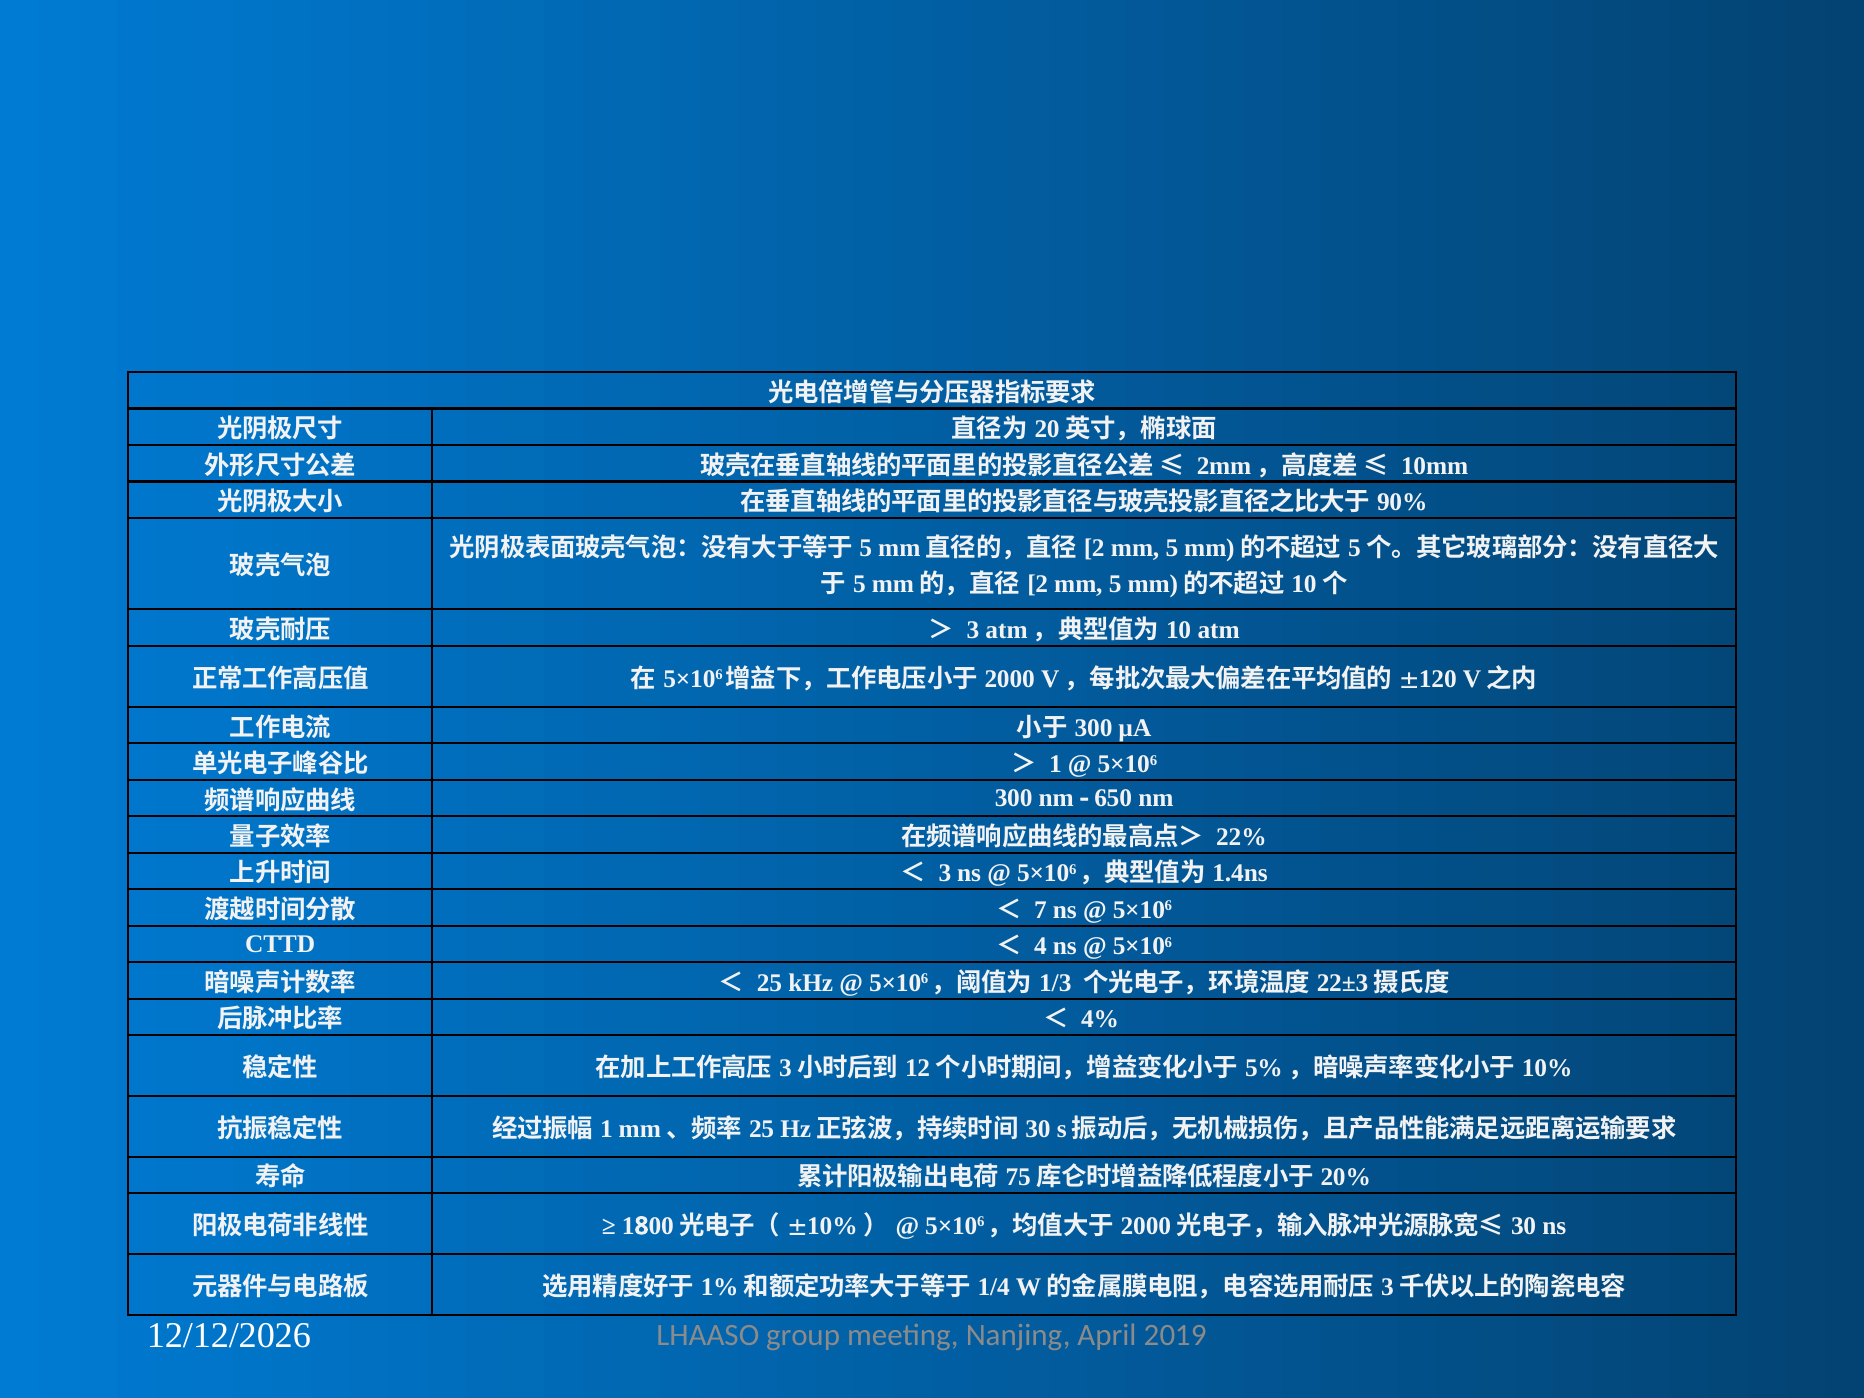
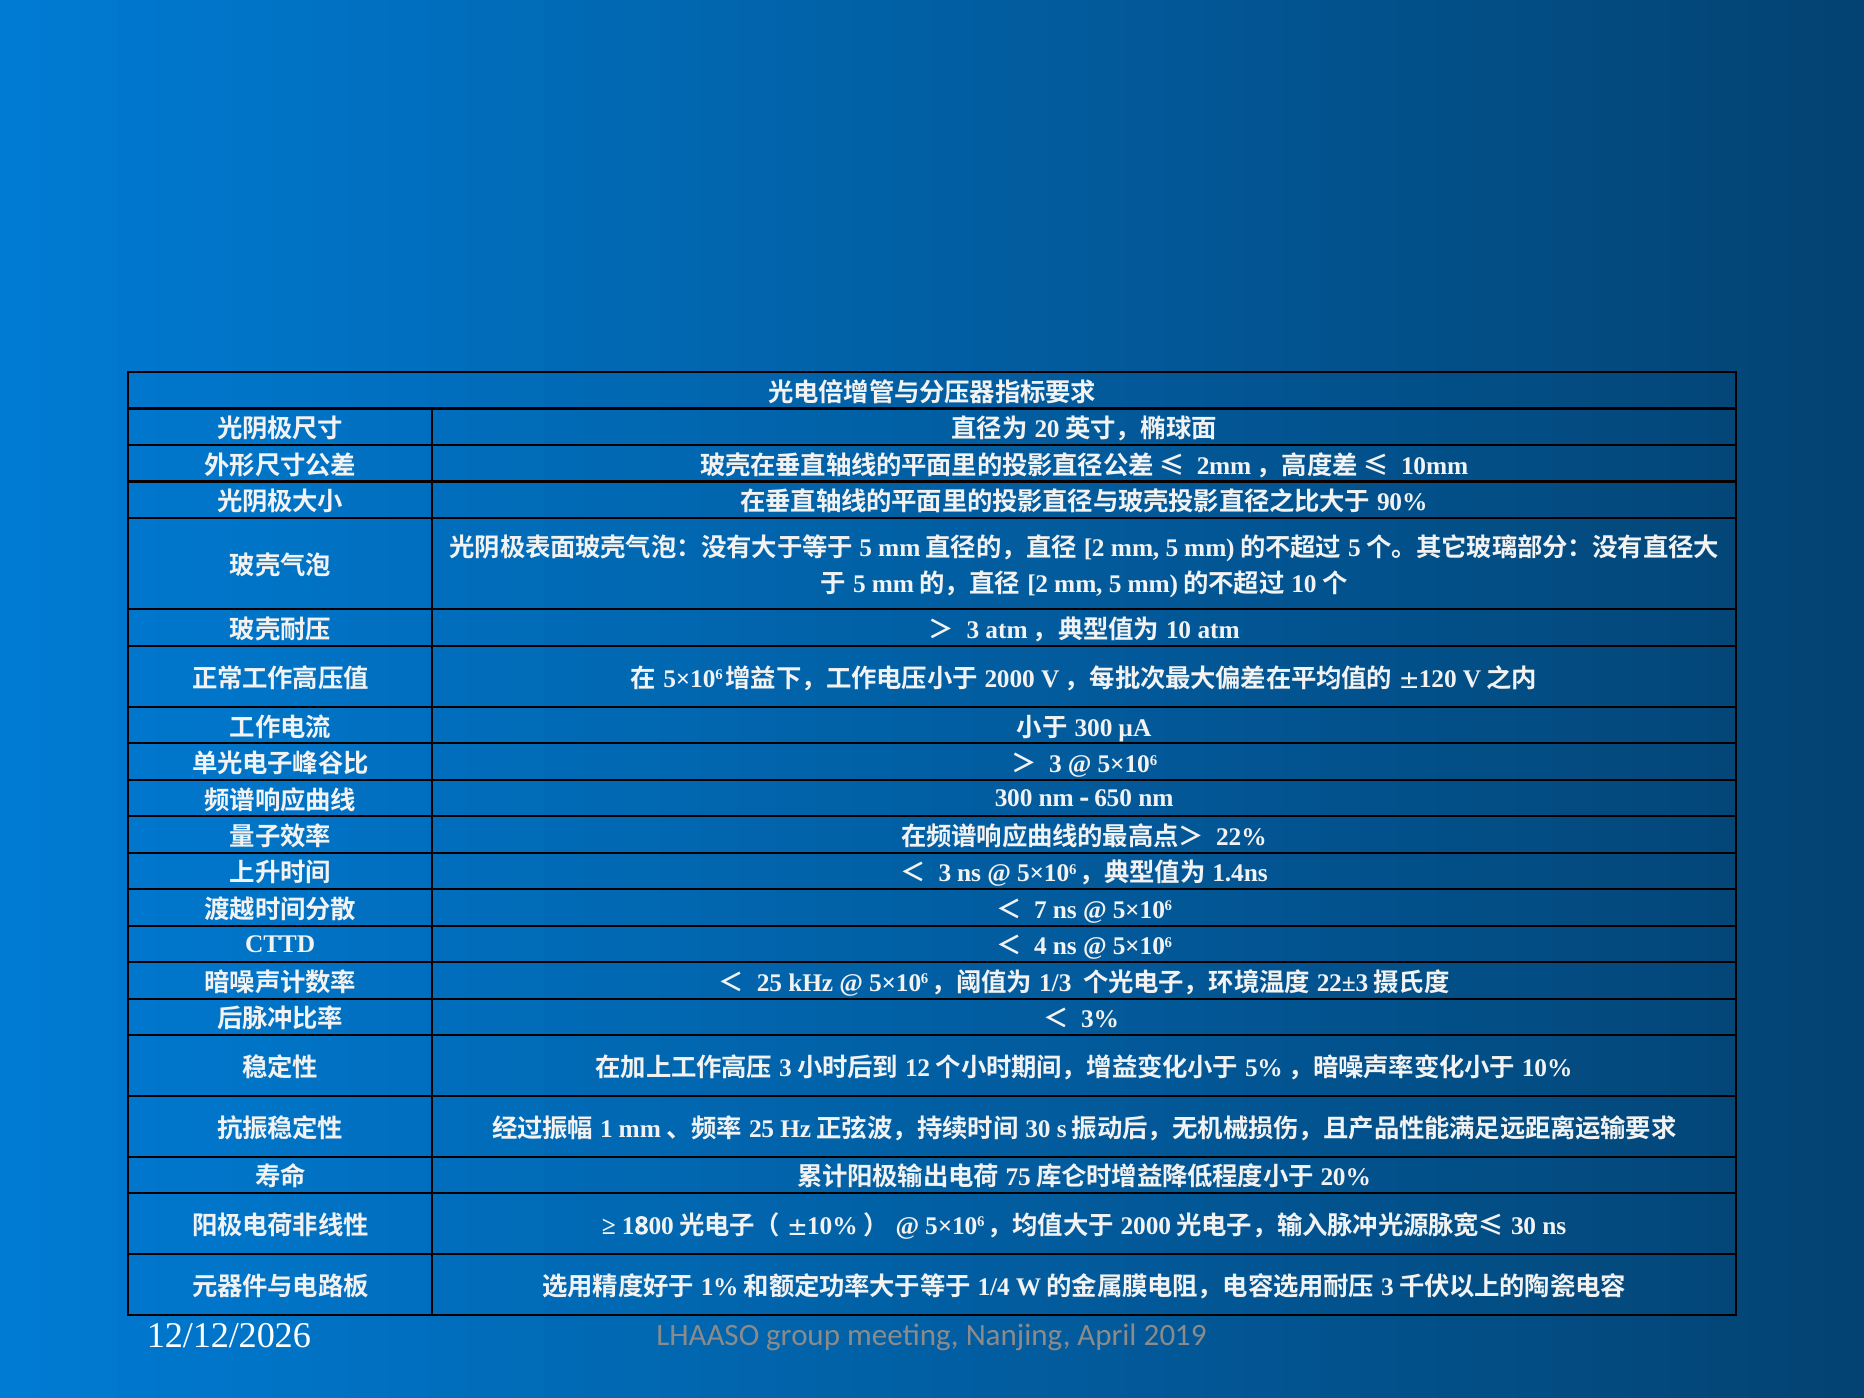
1 at (1055, 764): 1 -> 3
4%: 4% -> 3%
